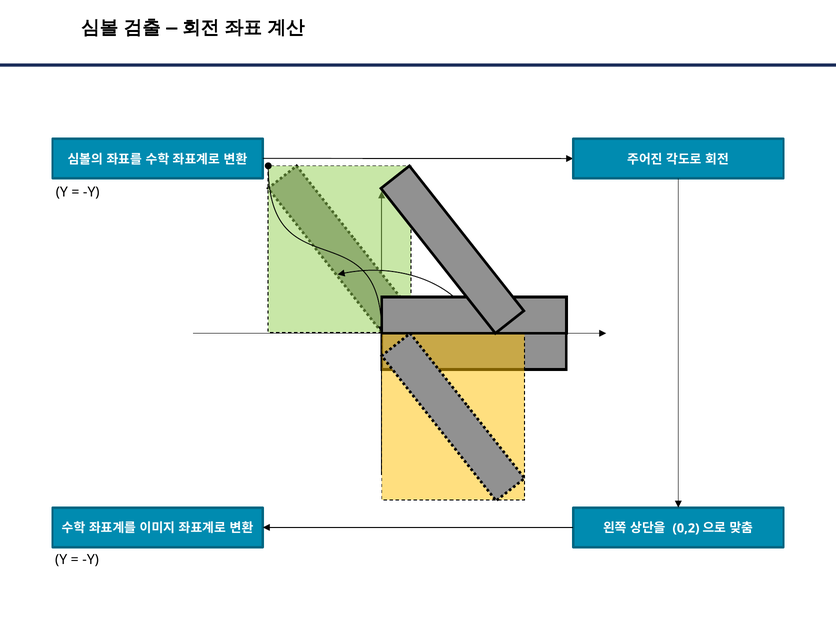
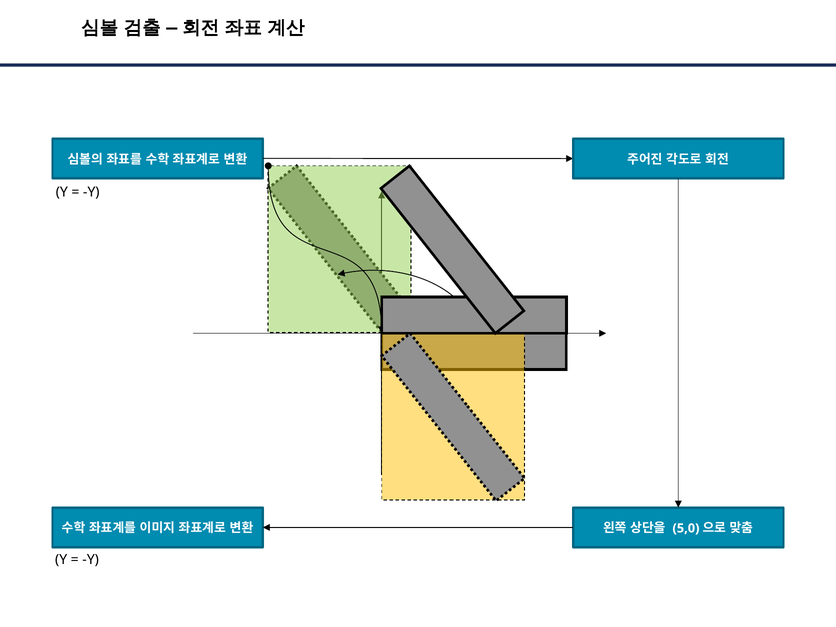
0,2: 0,2 -> 5,0
